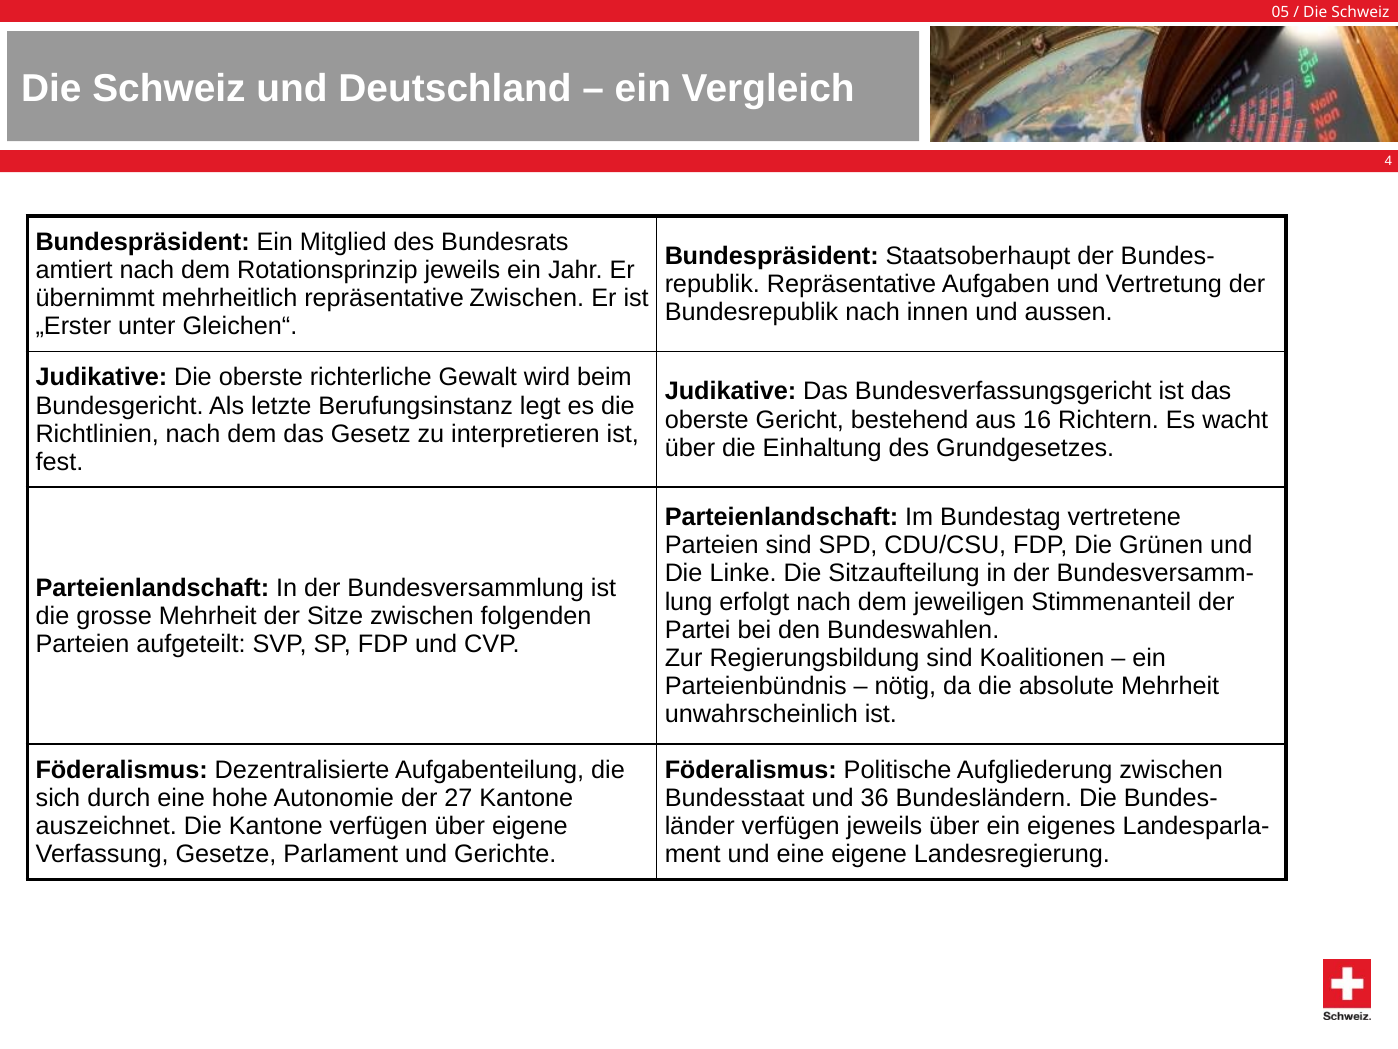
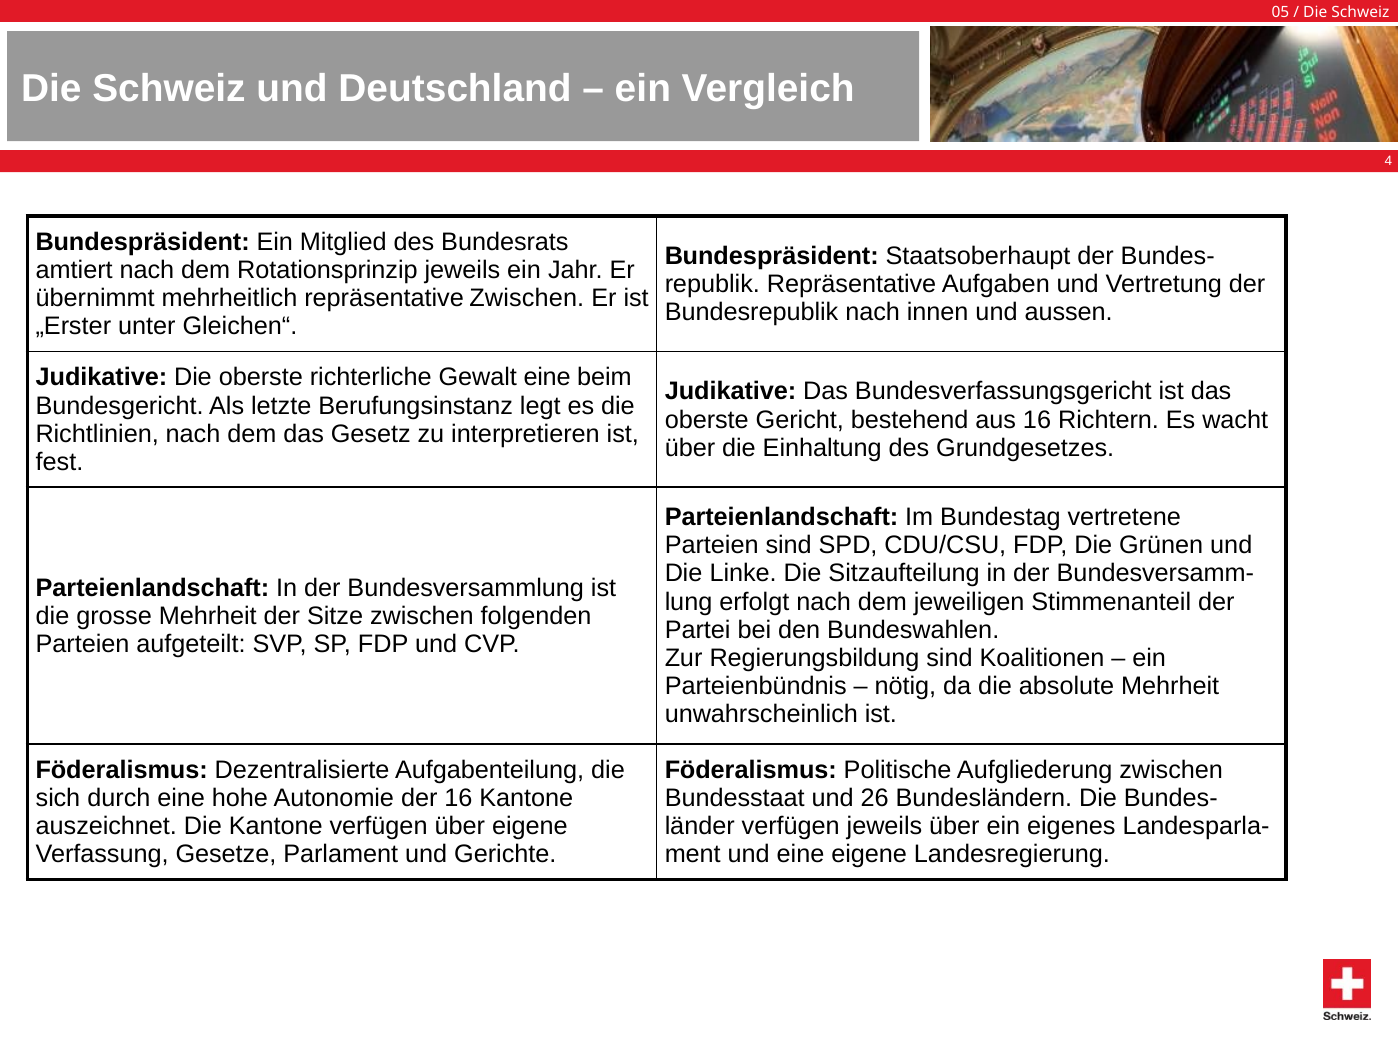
Gewalt wird: wird -> eine
der 27: 27 -> 16
36: 36 -> 26
